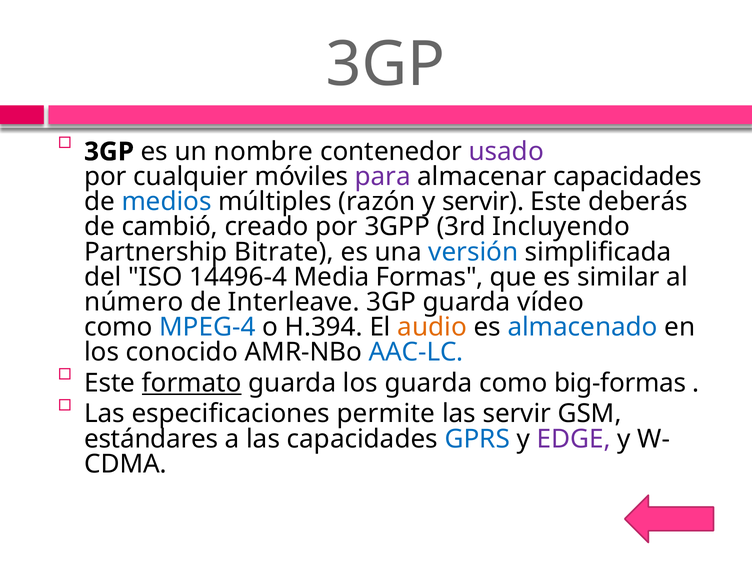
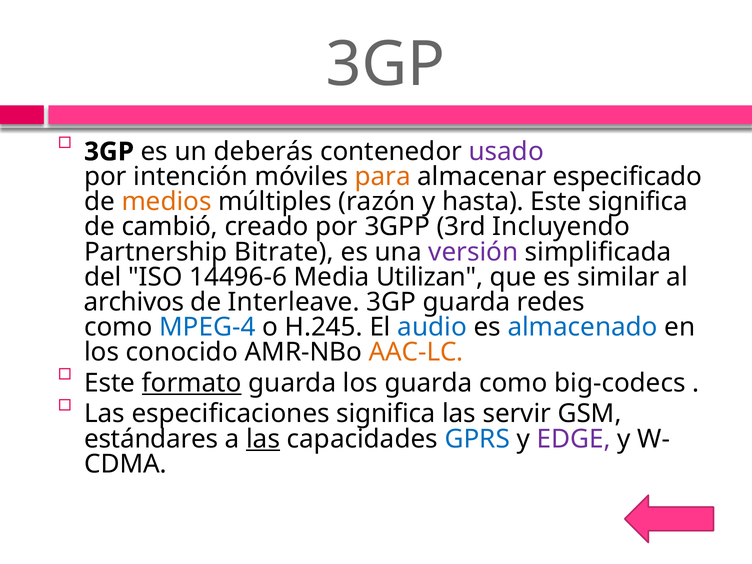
nombre: nombre -> deberás
cualquier: cualquier -> intención
para colour: purple -> orange
almacenar capacidades: capacidades -> especificado
medios colour: blue -> orange
y servir: servir -> hasta
Este deberás: deberás -> significa
versión colour: blue -> purple
14496-4: 14496-4 -> 14496-6
Formas: Formas -> Utilizan
número: número -> archivos
vídeo: vídeo -> redes
H.394: H.394 -> H.245
audio colour: orange -> blue
AAC-LC colour: blue -> orange
big-formas: big-formas -> big-codecs
especificaciones permite: permite -> significa
las at (263, 439) underline: none -> present
